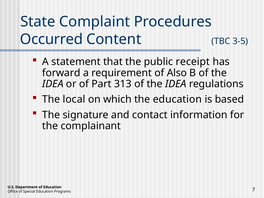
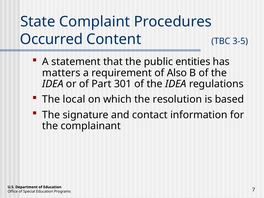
receipt: receipt -> entities
forward: forward -> matters
313: 313 -> 301
the education: education -> resolution
